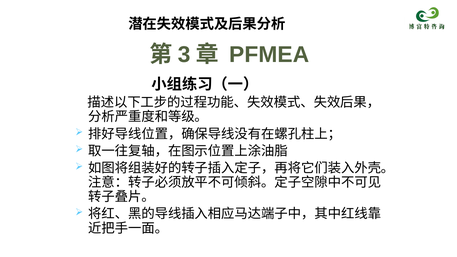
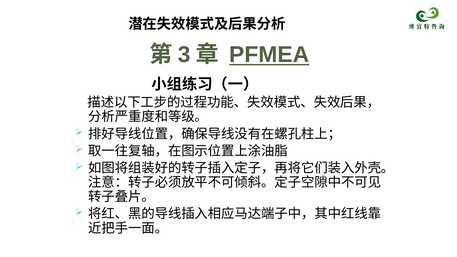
PFMEA underline: none -> present
